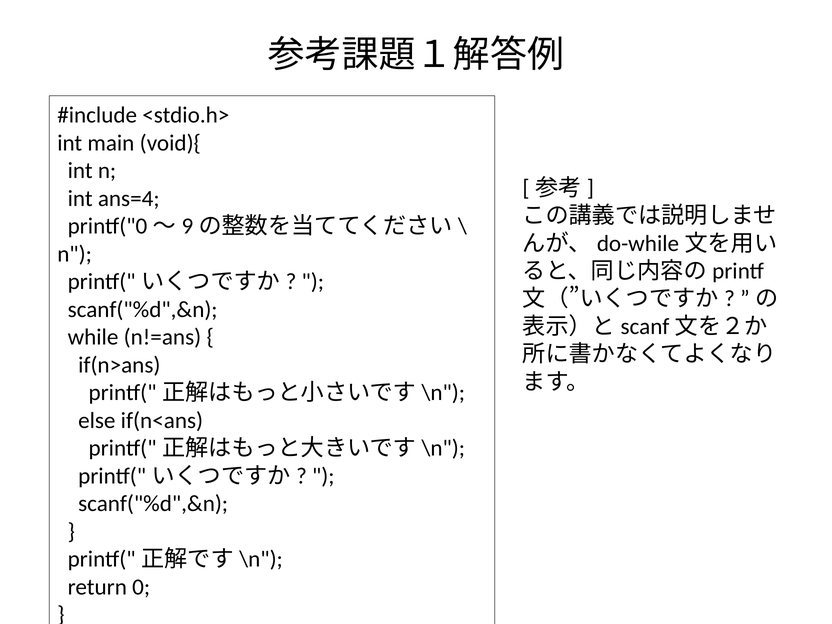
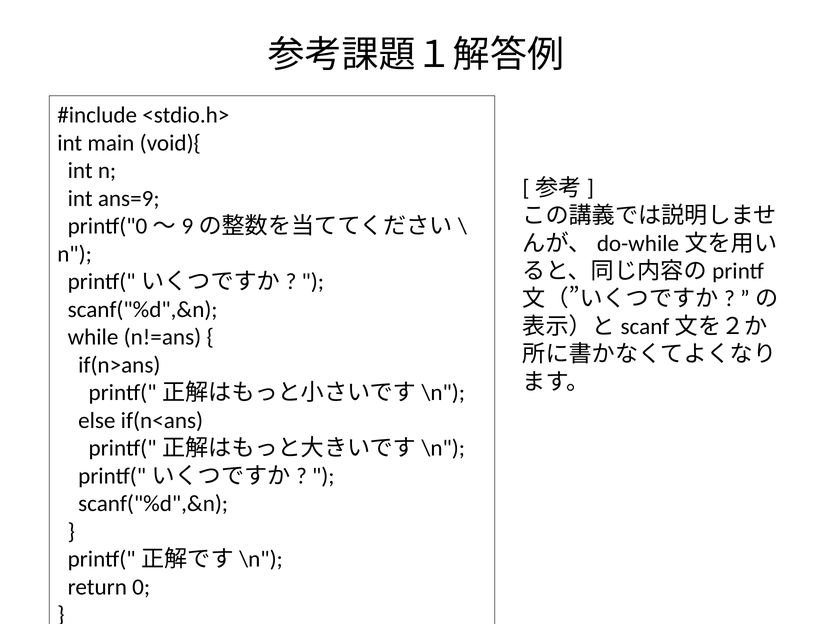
ans=4: ans=4 -> ans=9
